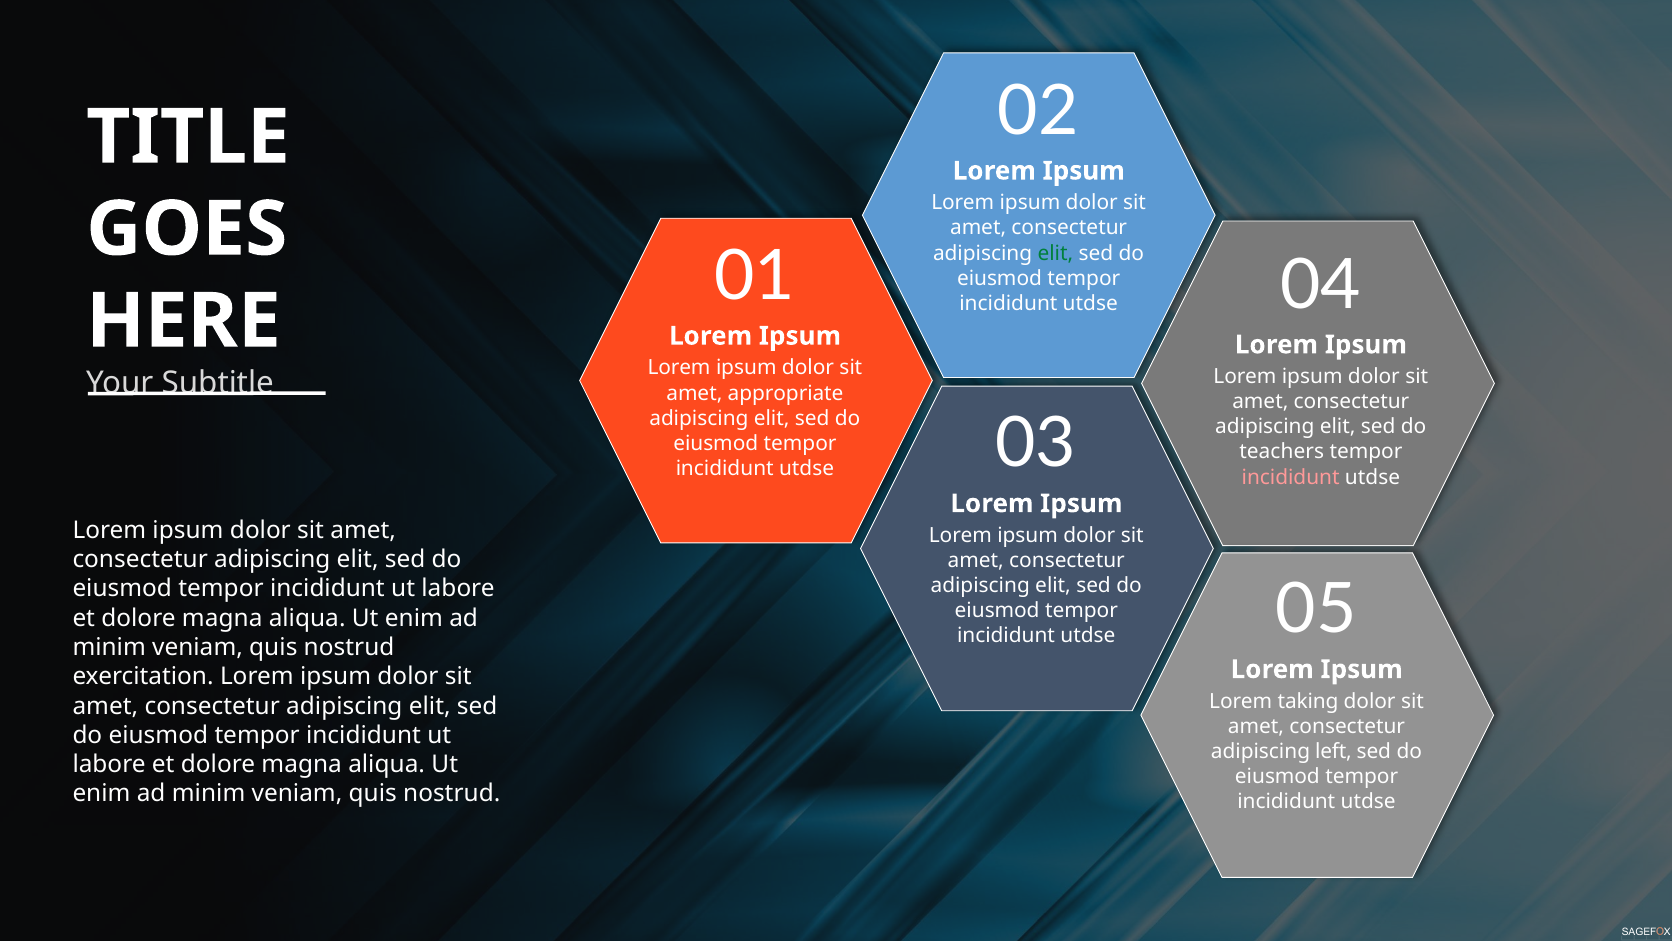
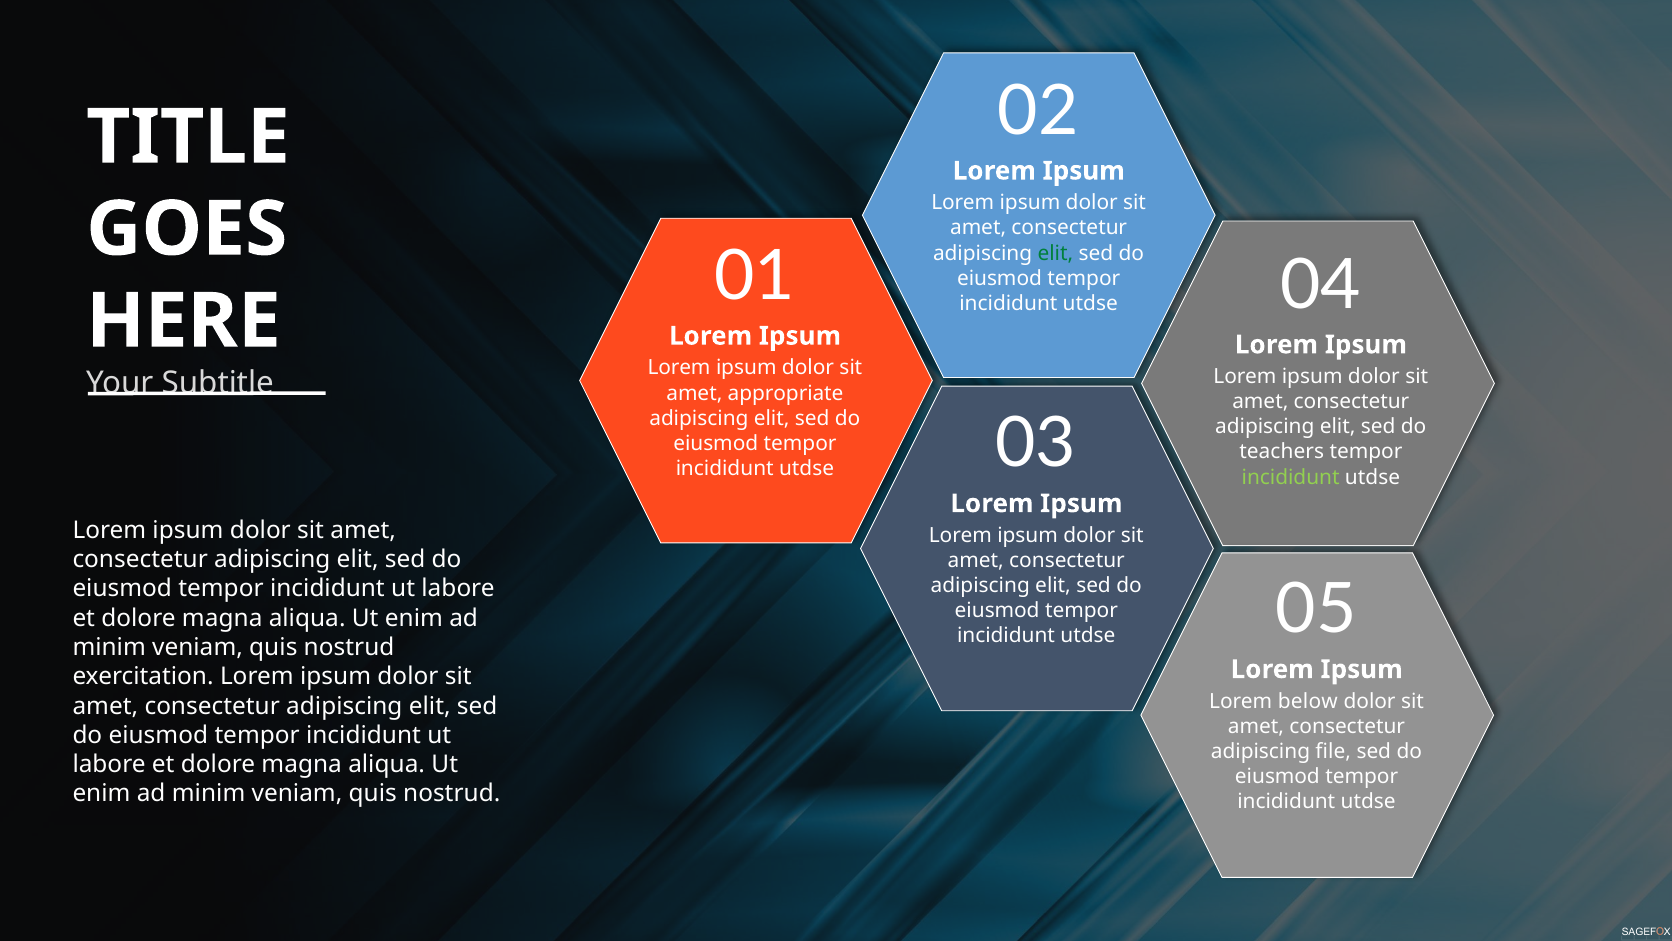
incididunt at (1291, 477) colour: pink -> light green
taking: taking -> below
left: left -> file
